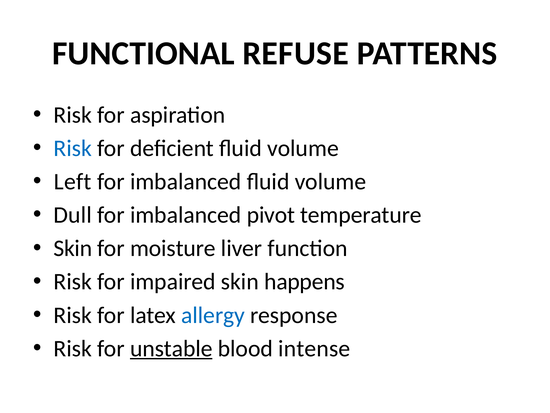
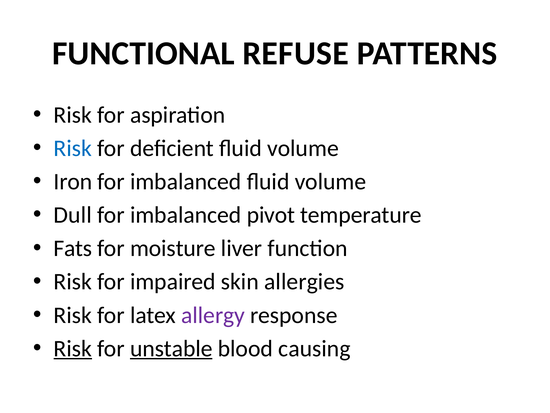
Left: Left -> Iron
Skin at (73, 248): Skin -> Fats
happens: happens -> allergies
allergy colour: blue -> purple
Risk at (73, 348) underline: none -> present
intense: intense -> causing
